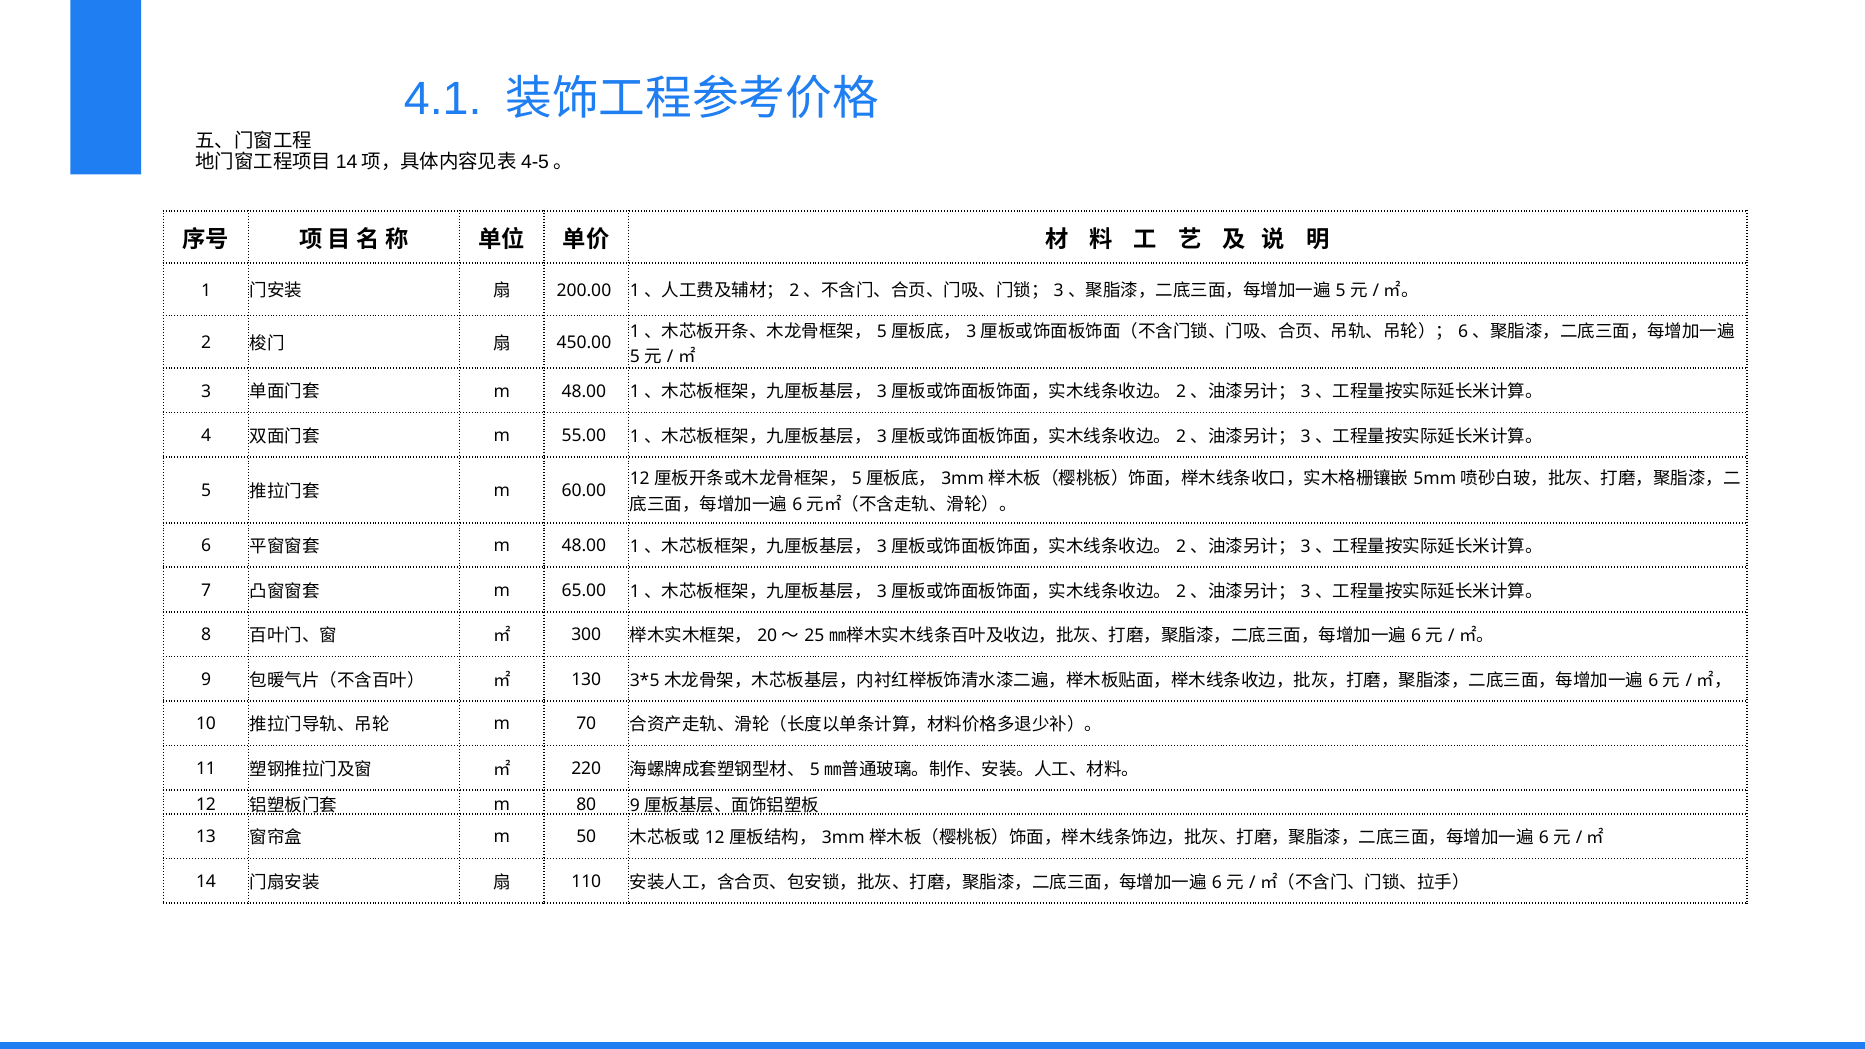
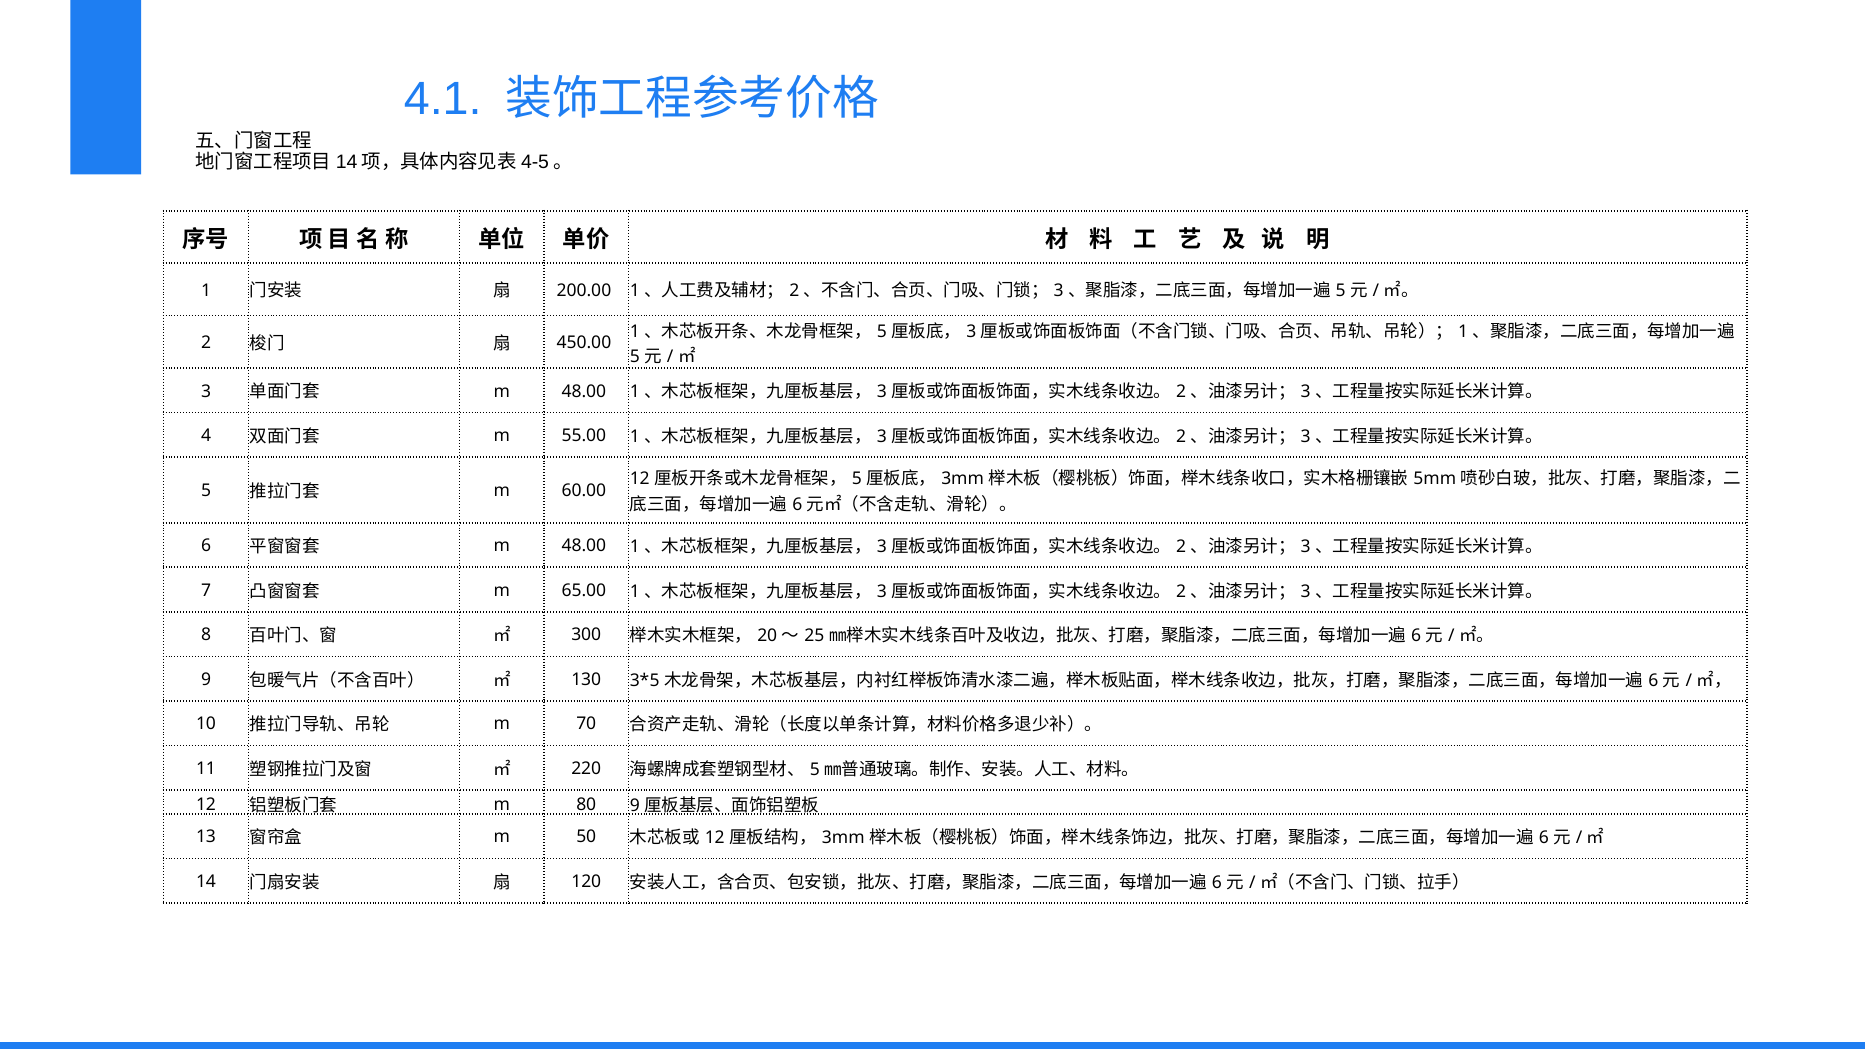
6 at (1463, 332): 6 -> 1
110: 110 -> 120
